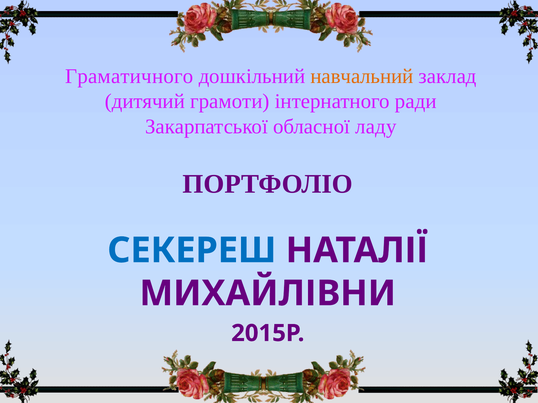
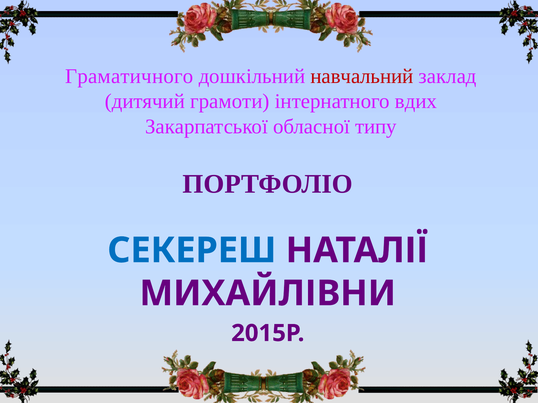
навчальний colour: orange -> red
ради: ради -> вдих
ладу: ладу -> типу
